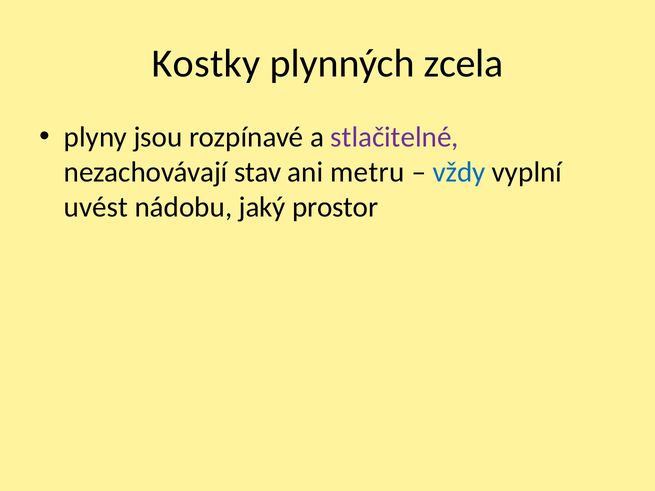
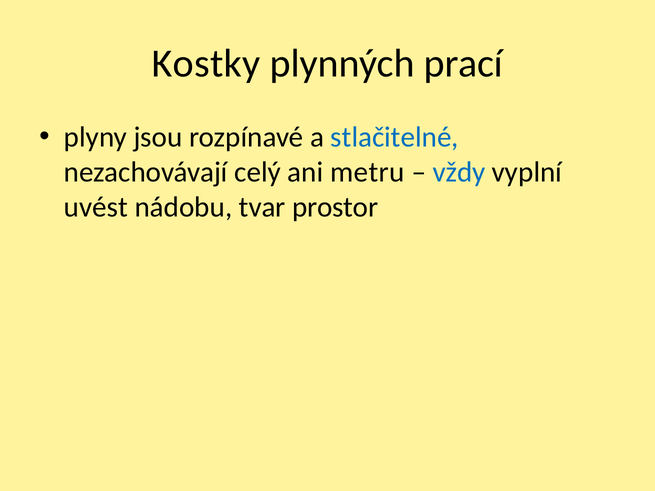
zcela: zcela -> prací
stlačitelné colour: purple -> blue
stav: stav -> celý
jaký: jaký -> tvar
